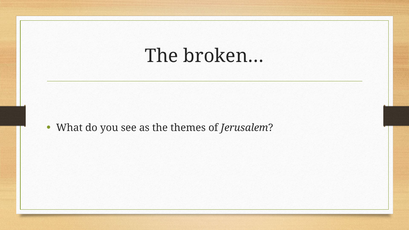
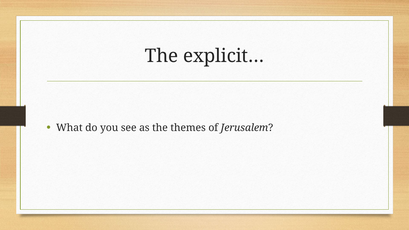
broken…: broken… -> explicit…
